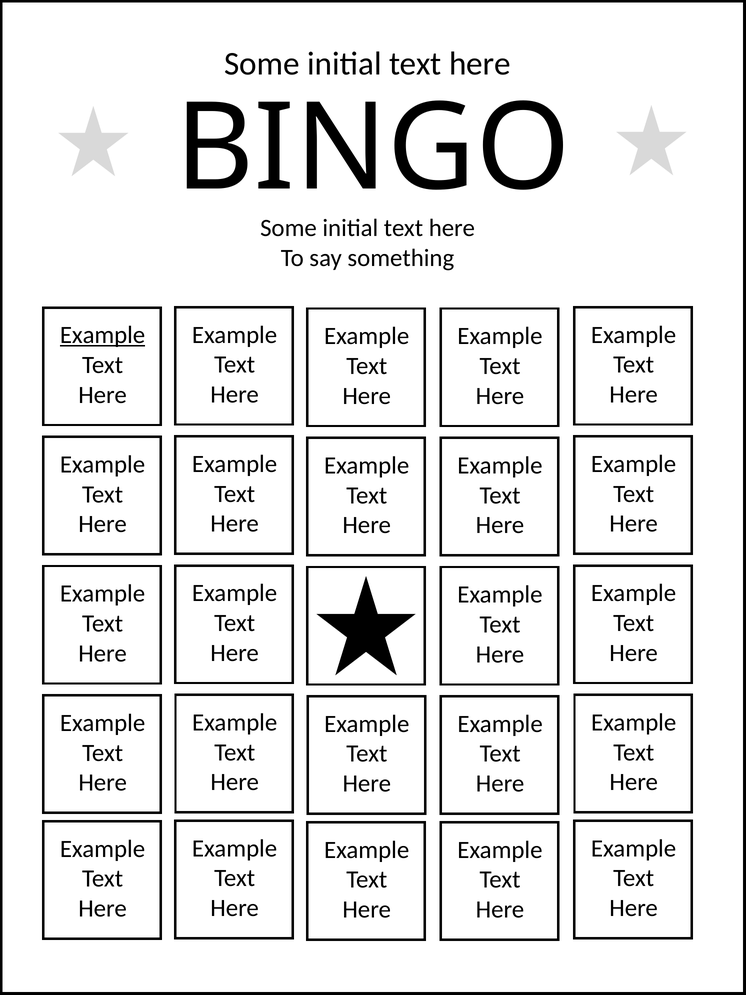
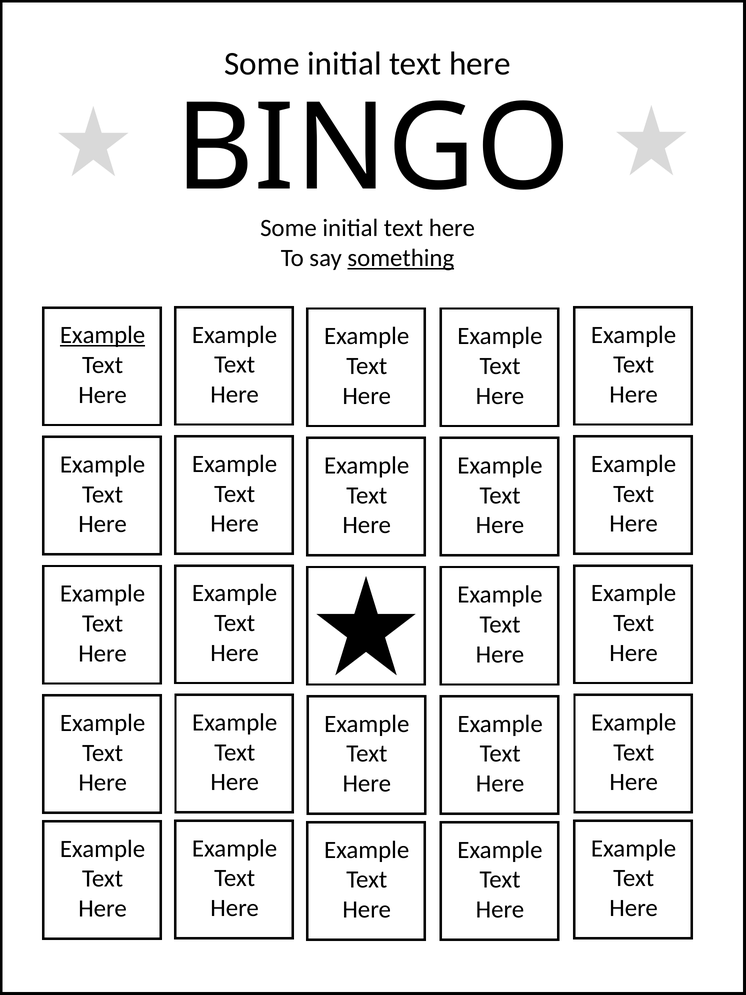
something underline: none -> present
